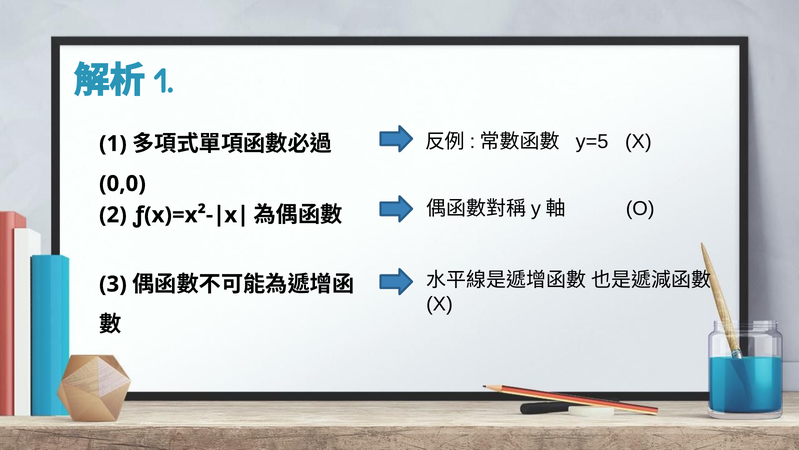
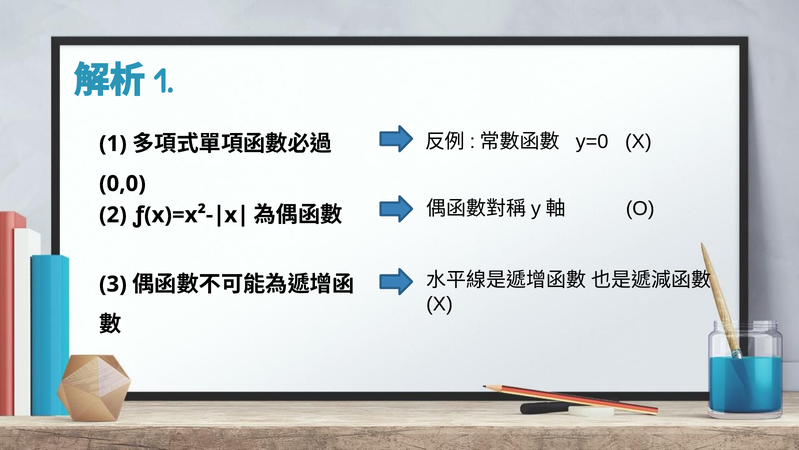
y=5: y=5 -> y=0
